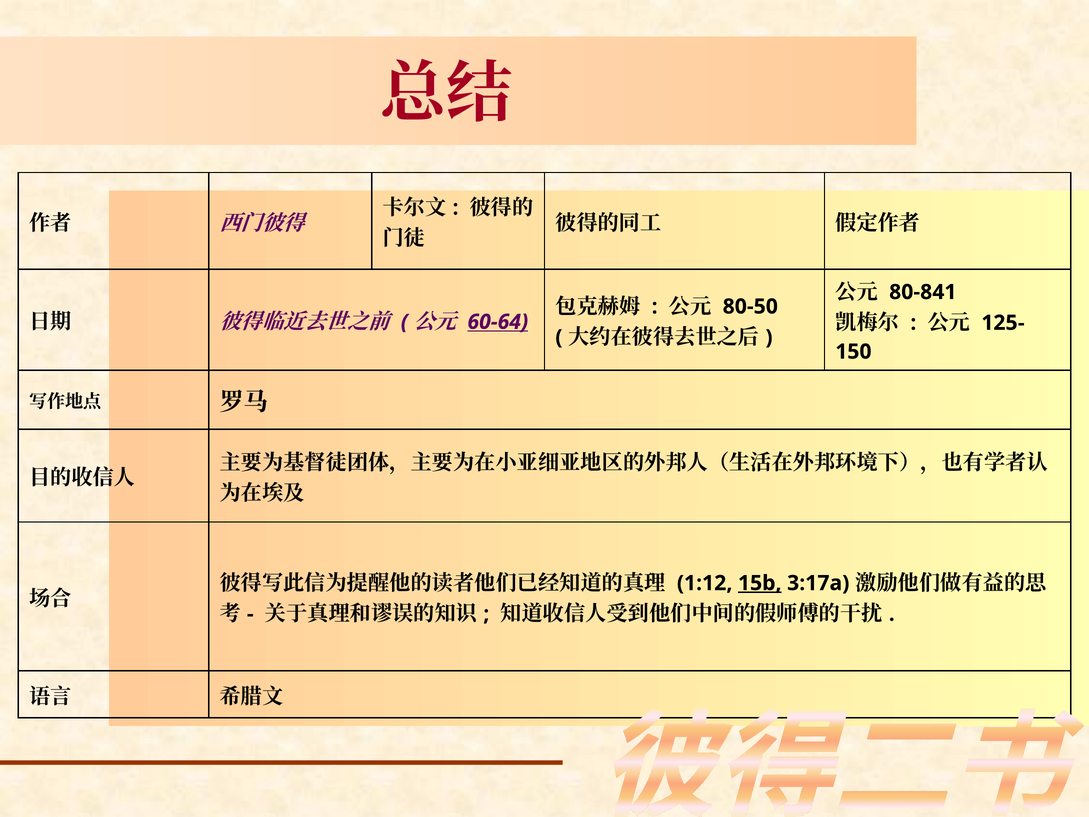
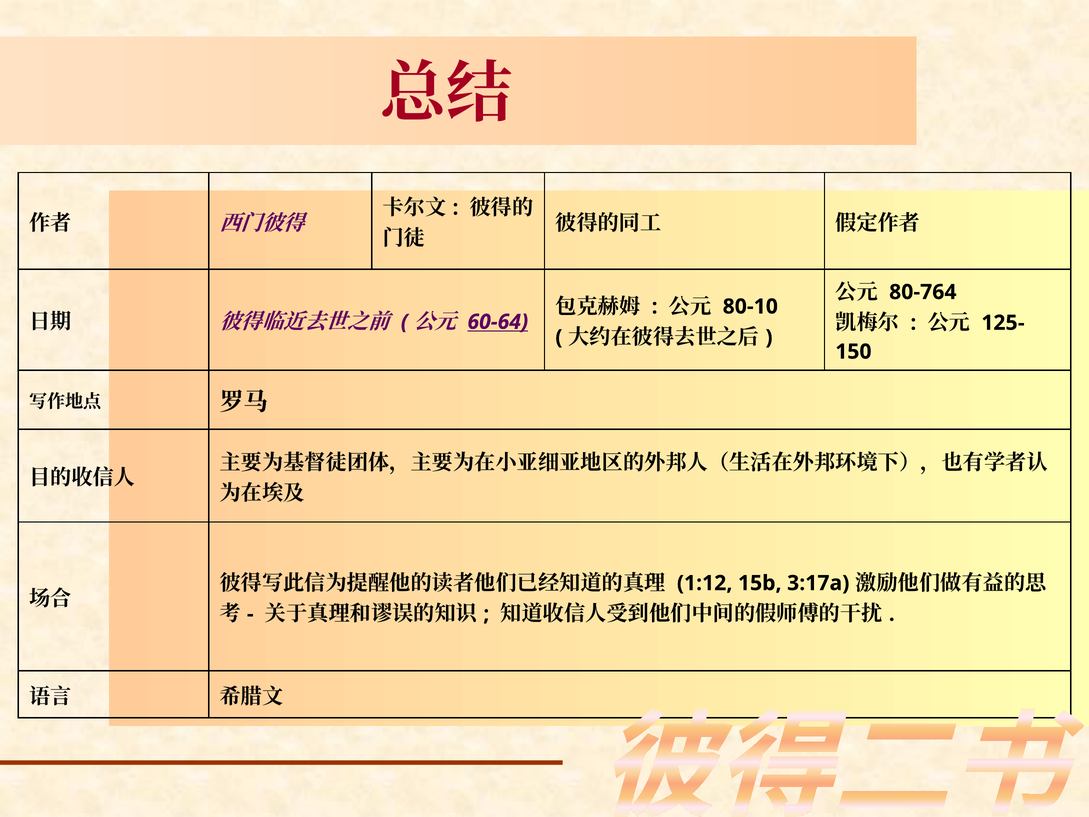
80-841: 80-841 -> 80-764
80-50: 80-50 -> 80-10
15b underline: present -> none
